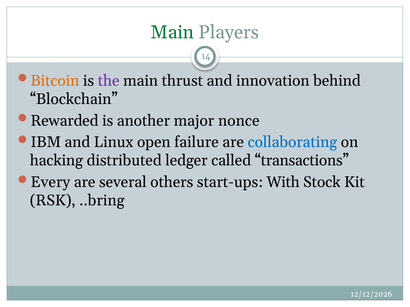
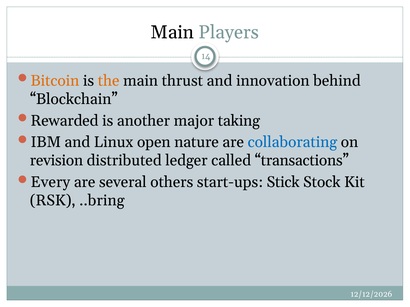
Main at (172, 32) colour: green -> black
the colour: purple -> orange
nonce: nonce -> taking
failure: failure -> nature
hacking: hacking -> revision
With: With -> Stick
